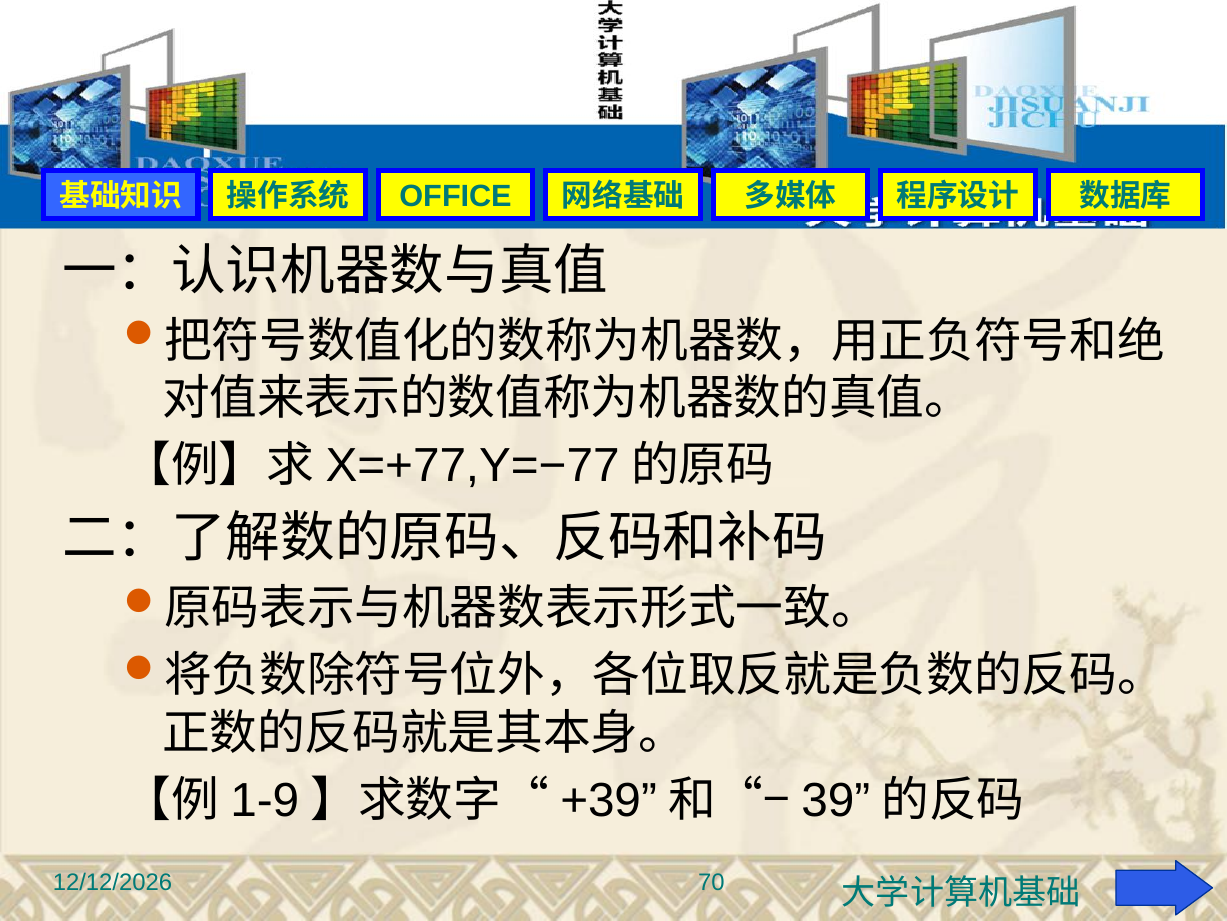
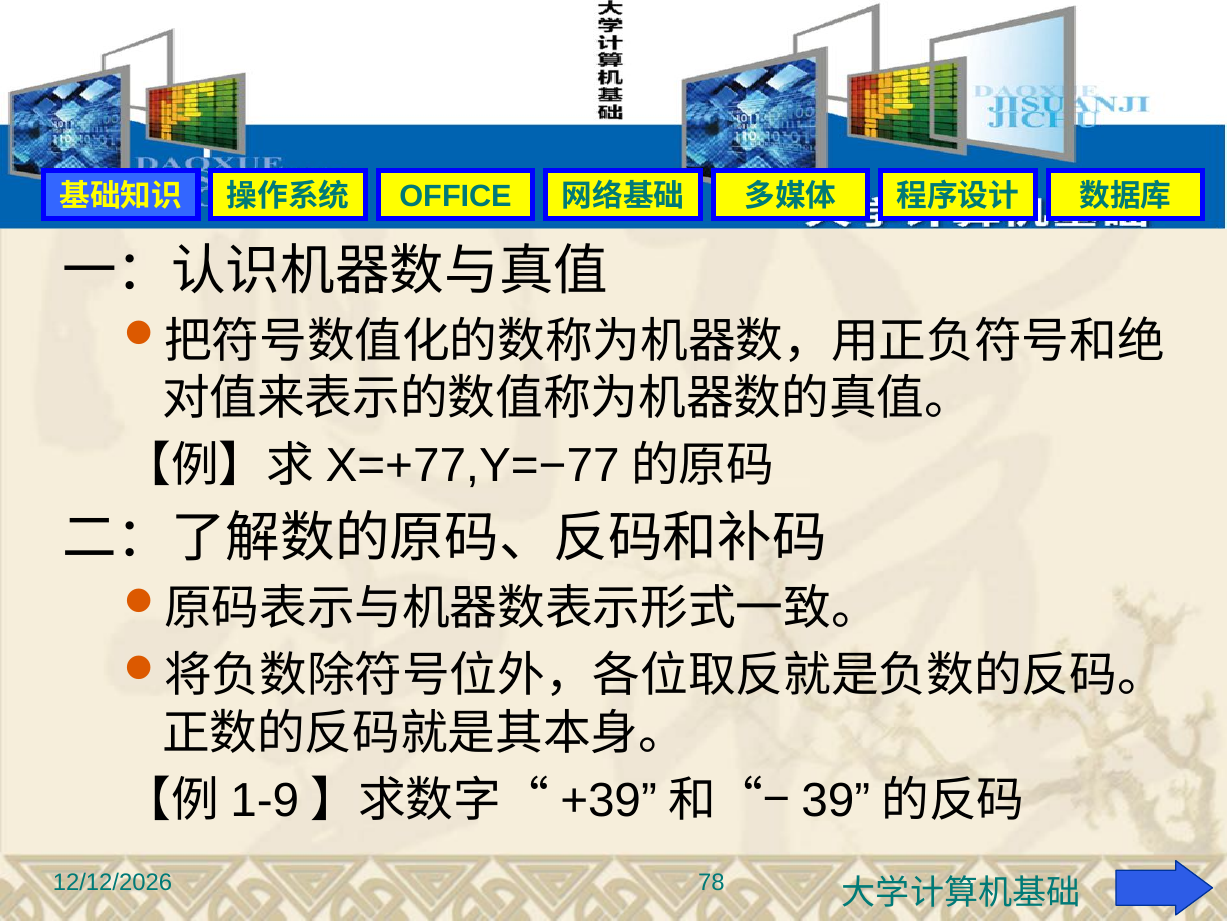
70: 70 -> 78
